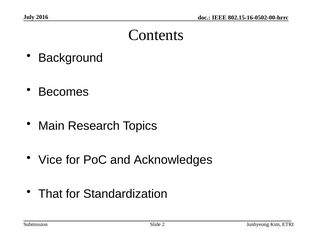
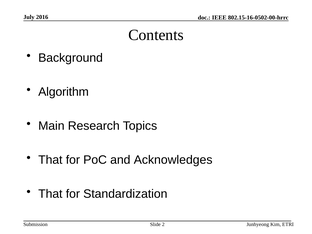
Becomes: Becomes -> Algorithm
Vice at (50, 160): Vice -> That
